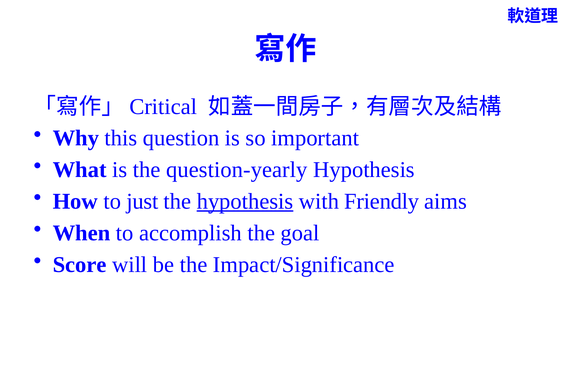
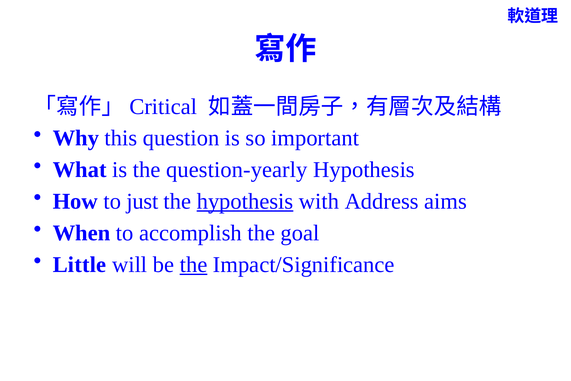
Friendly: Friendly -> Address
Score: Score -> Little
the at (194, 264) underline: none -> present
